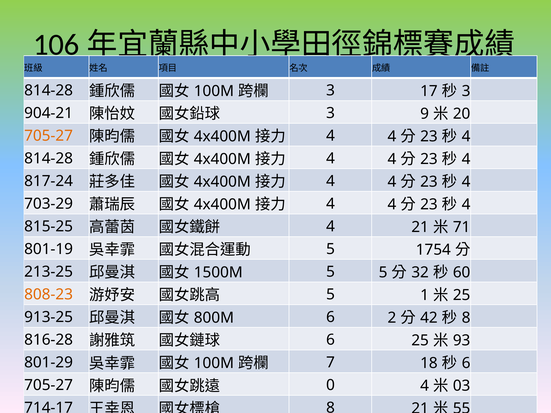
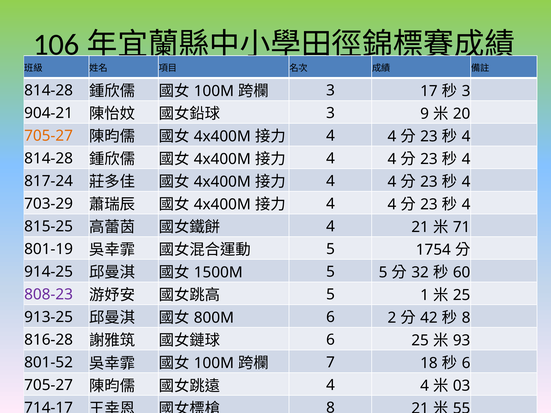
213-25: 213-25 -> 914-25
808-23 colour: orange -> purple
801-29: 801-29 -> 801-52
0 at (330, 385): 0 -> 4
